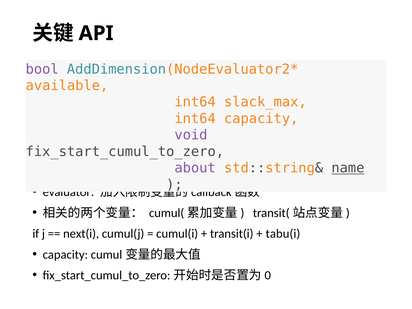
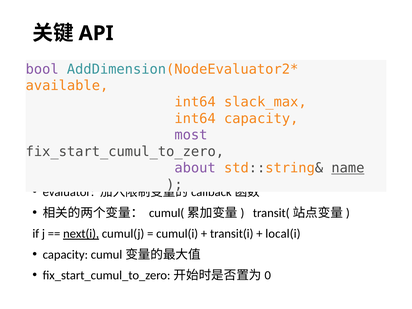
void: void -> most
next(i underline: none -> present
tabu(i: tabu(i -> local(i
